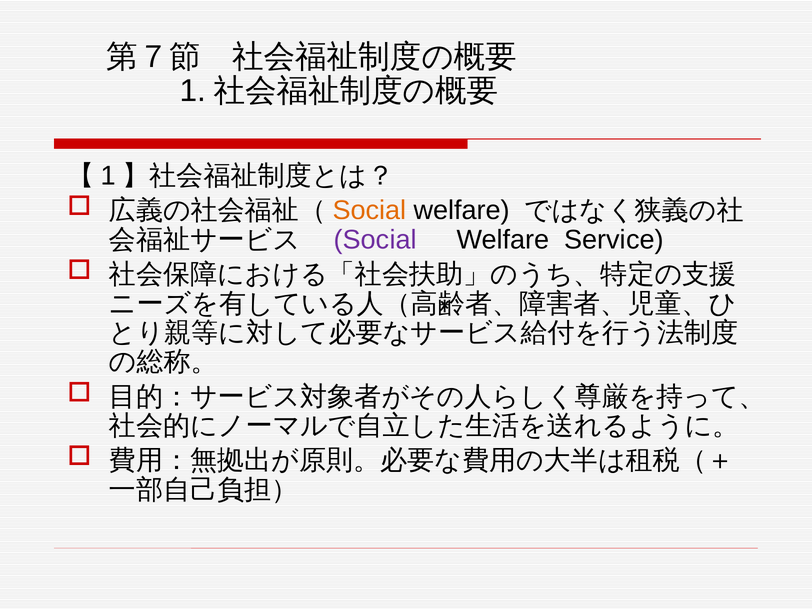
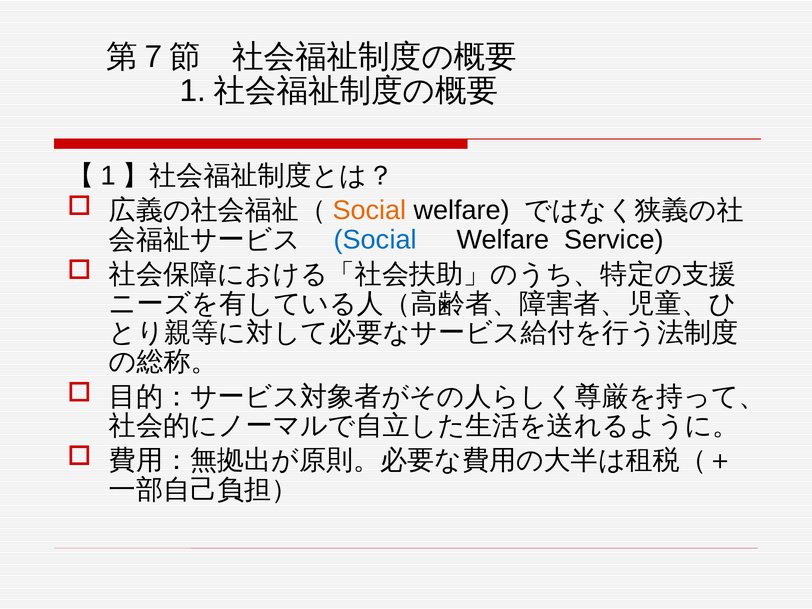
Social at (375, 240) colour: purple -> blue
